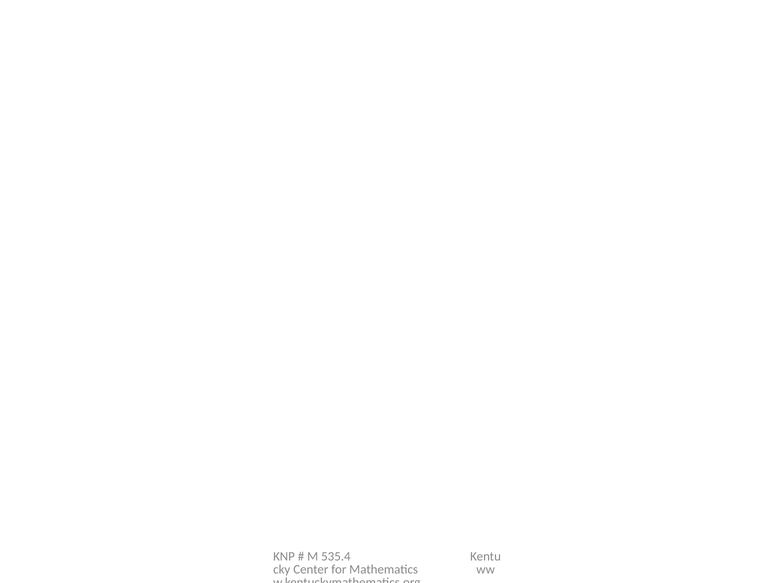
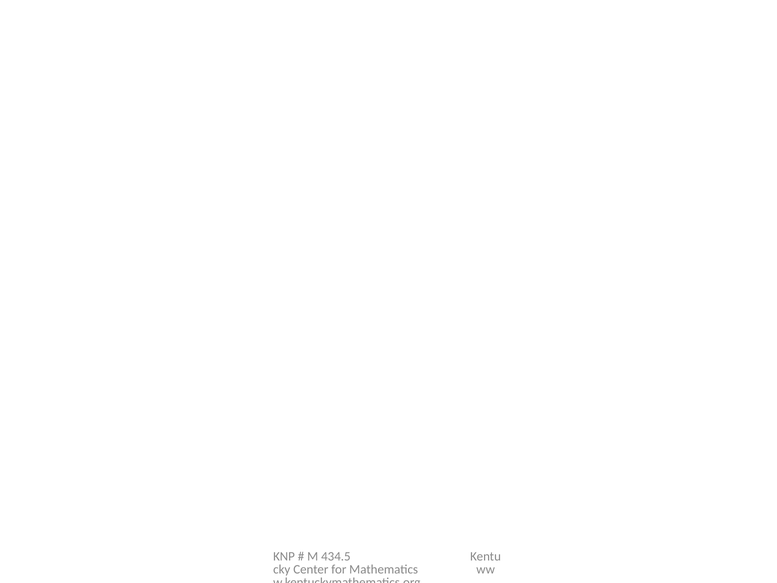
535.4: 535.4 -> 434.5
